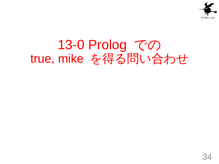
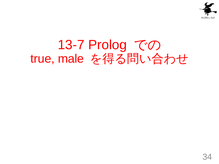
13-0: 13-0 -> 13-7
mike: mike -> male
